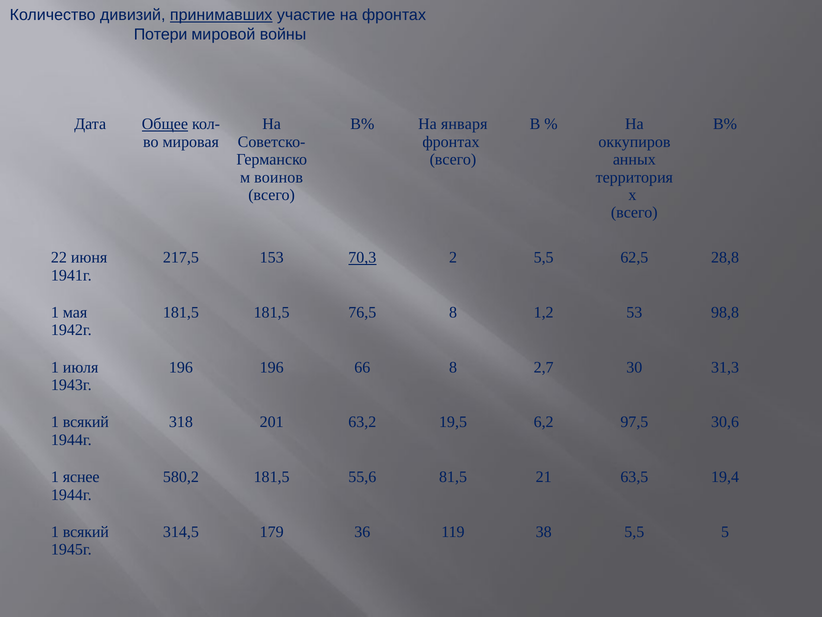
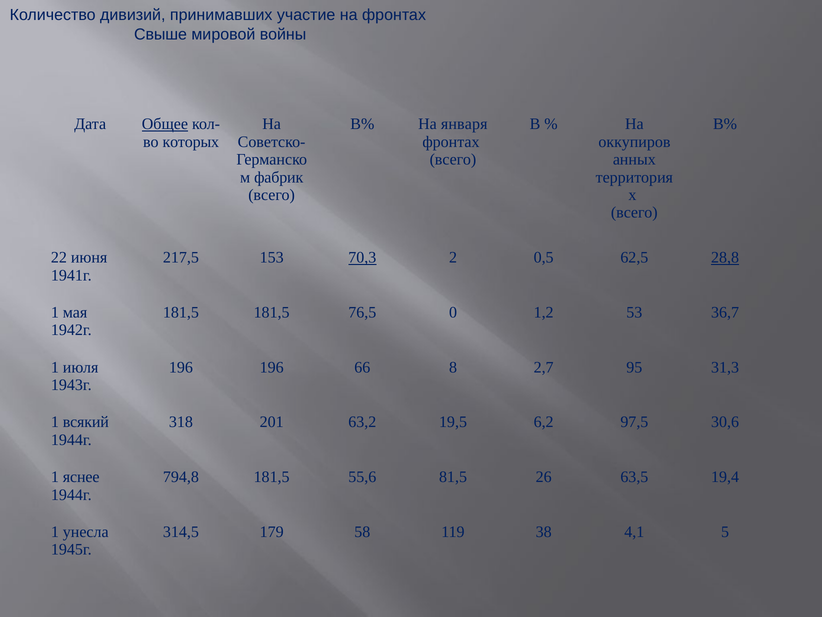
принимавших underline: present -> none
Потери: Потери -> Свыше
мировая: мировая -> которых
воинов: воинов -> фабрик
2 5,5: 5,5 -> 0,5
28,8 underline: none -> present
76,5 8: 8 -> 0
98,8: 98,8 -> 36,7
30: 30 -> 95
580,2: 580,2 -> 794,8
21: 21 -> 26
всякий at (86, 532): всякий -> унесла
36: 36 -> 58
38 5,5: 5,5 -> 4,1
